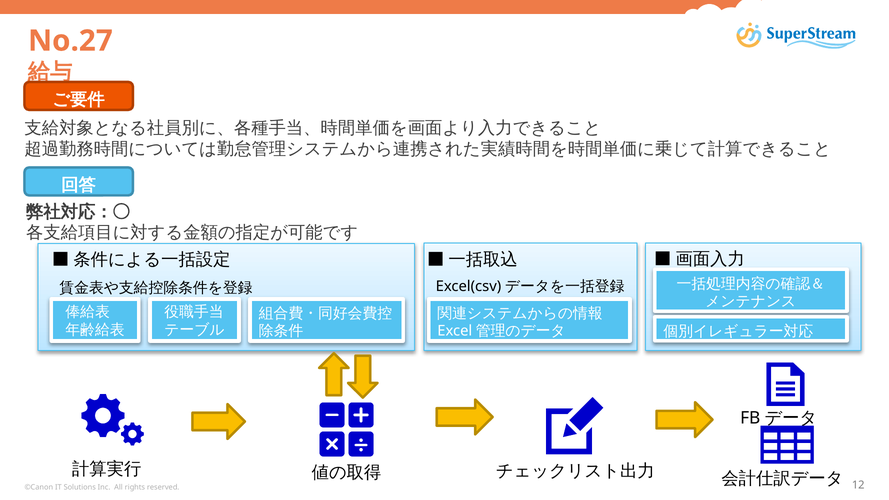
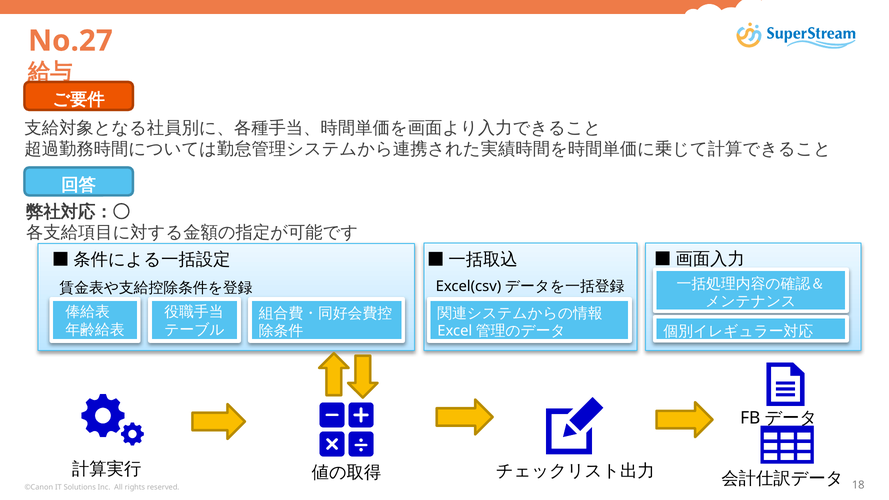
12: 12 -> 18
